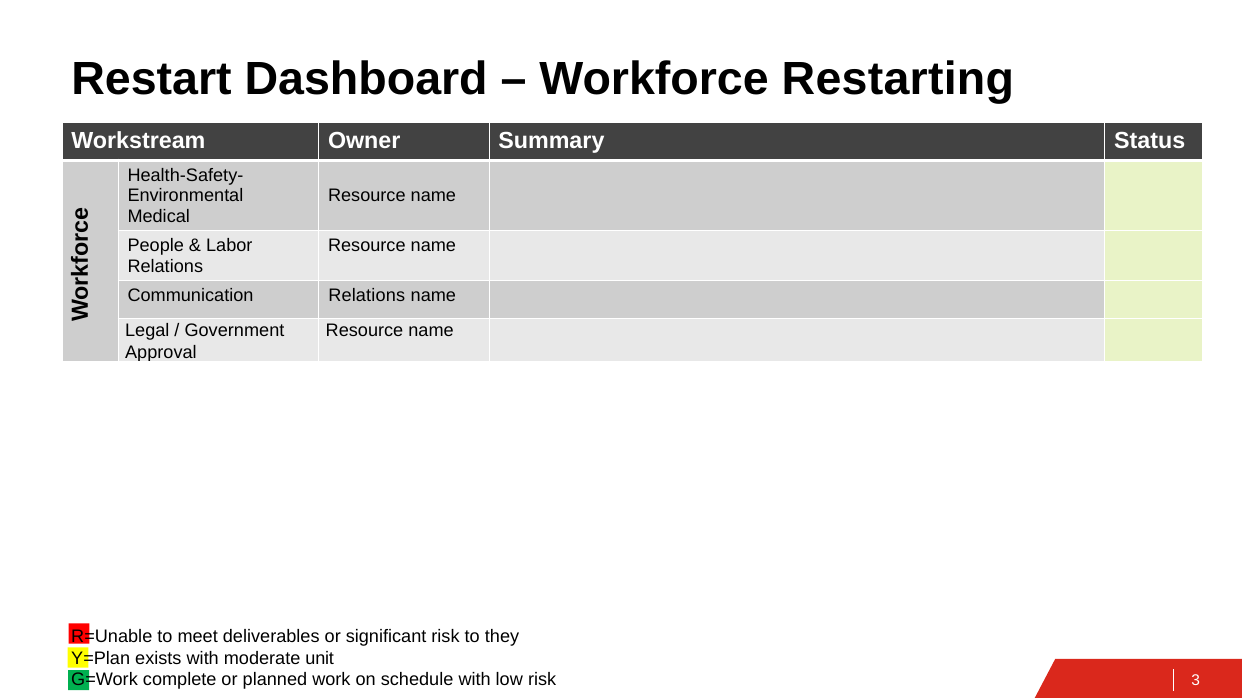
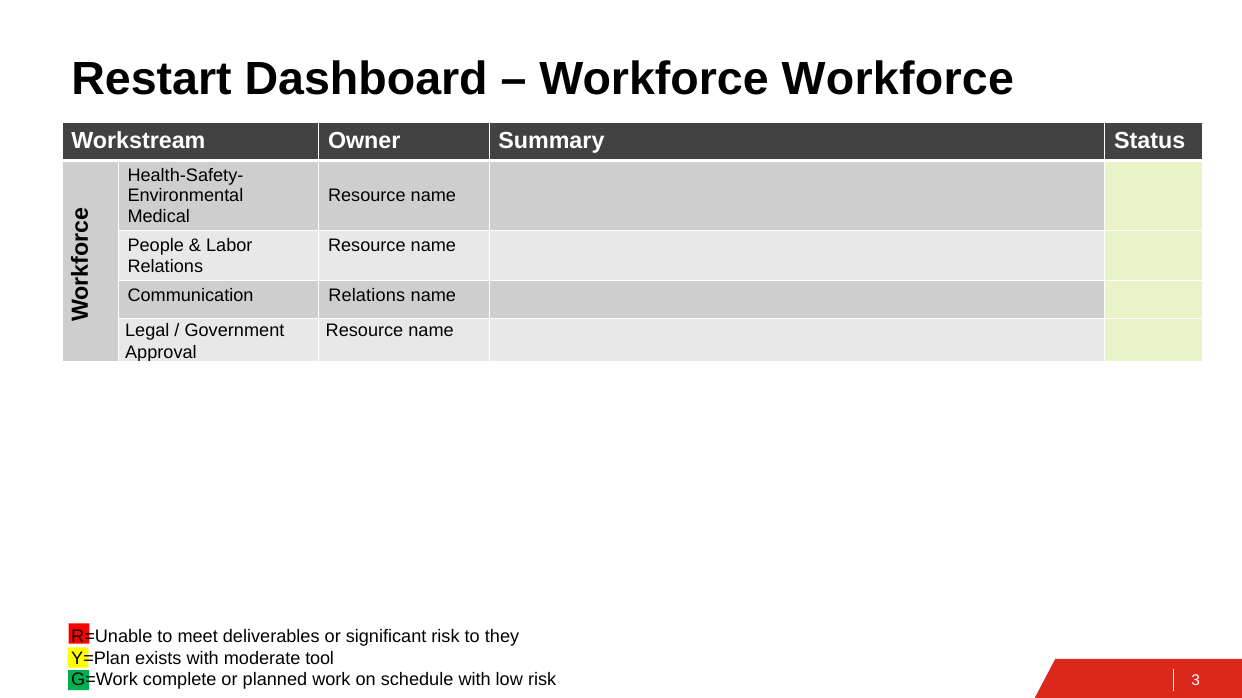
Workforce Restarting: Restarting -> Workforce
unit: unit -> tool
